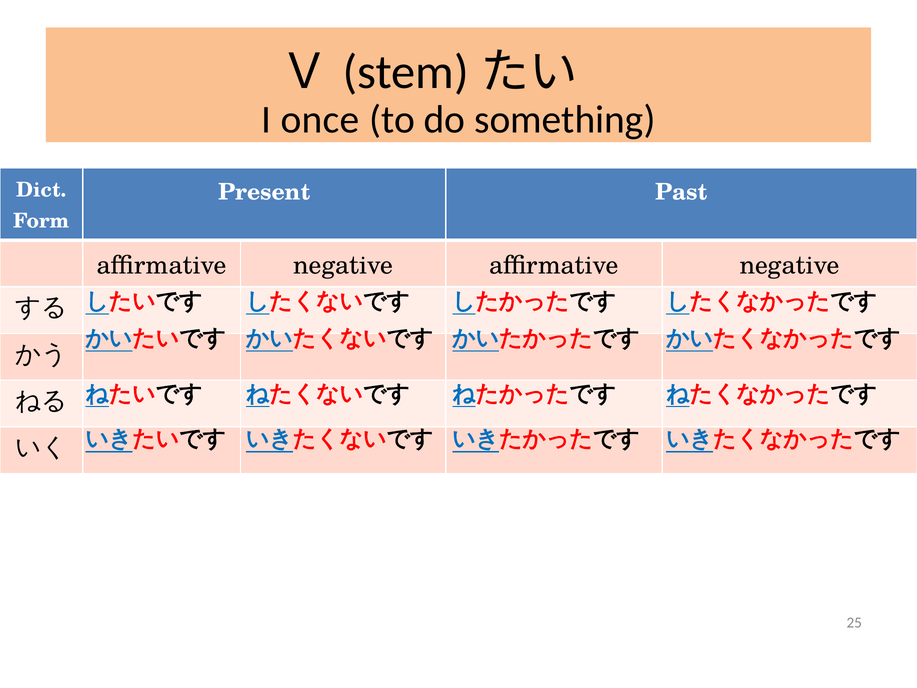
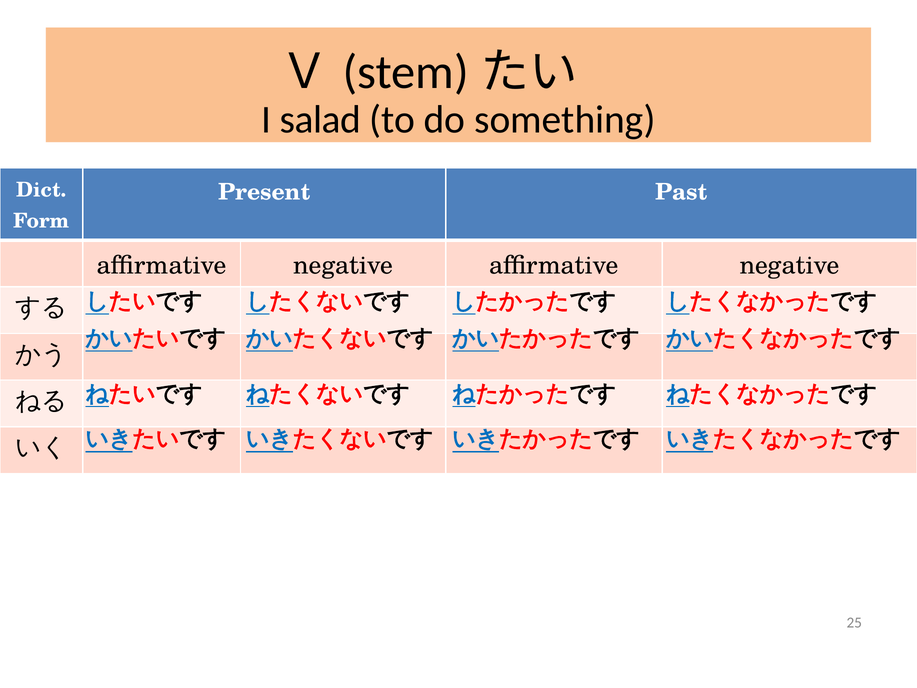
once: once -> salad
